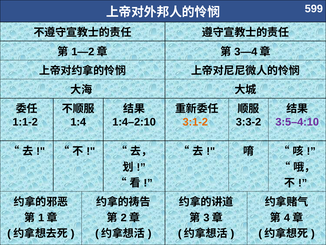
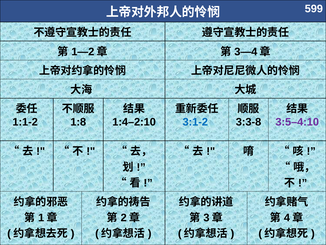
1:4: 1:4 -> 1:8
3:1-2 colour: orange -> blue
3:3-2: 3:3-2 -> 3:3-8
